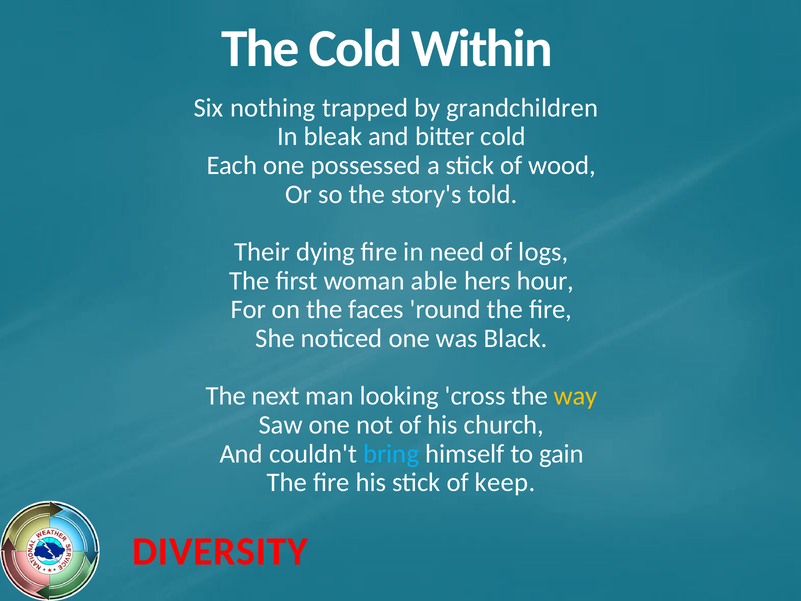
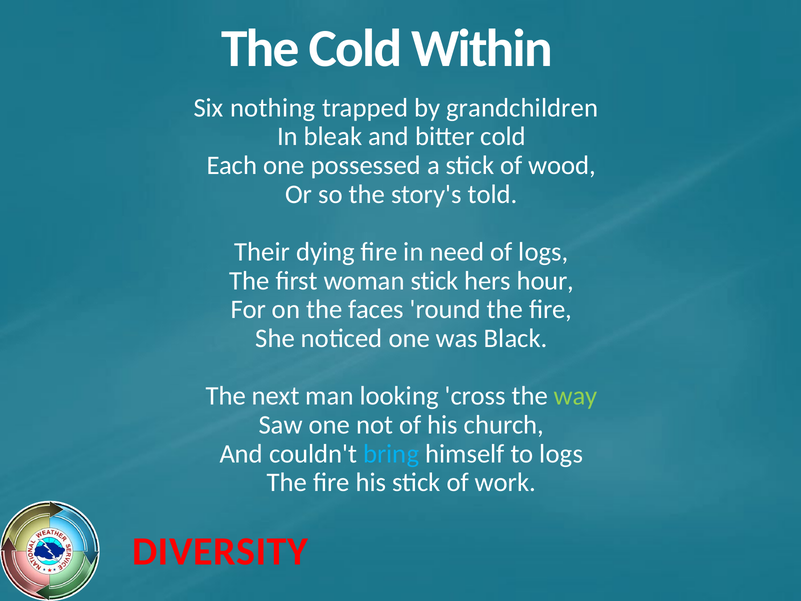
woman able: able -> stick
way colour: yellow -> light green
to gain: gain -> logs
keep: keep -> work
